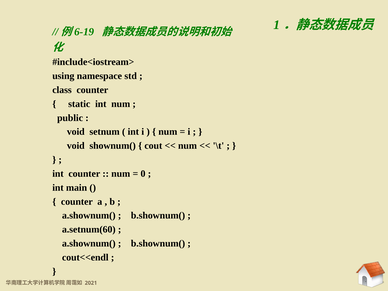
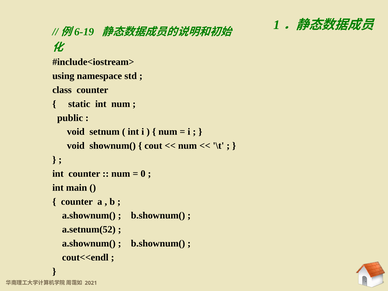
a.setnum(60: a.setnum(60 -> a.setnum(52
